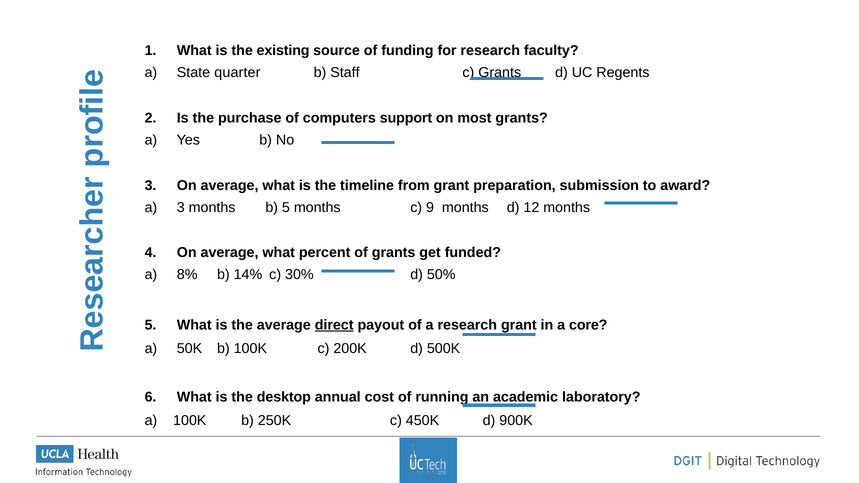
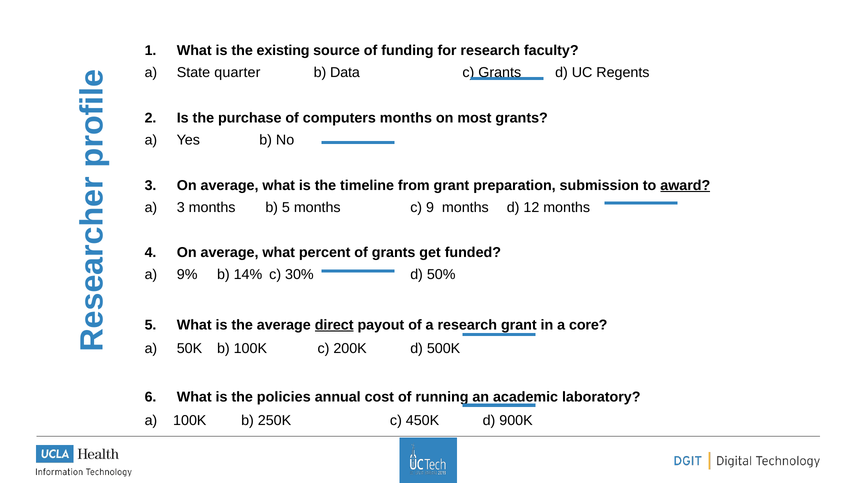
Staff: Staff -> Data
computers support: support -> months
award underline: none -> present
8%: 8% -> 9%
desktop: desktop -> policies
